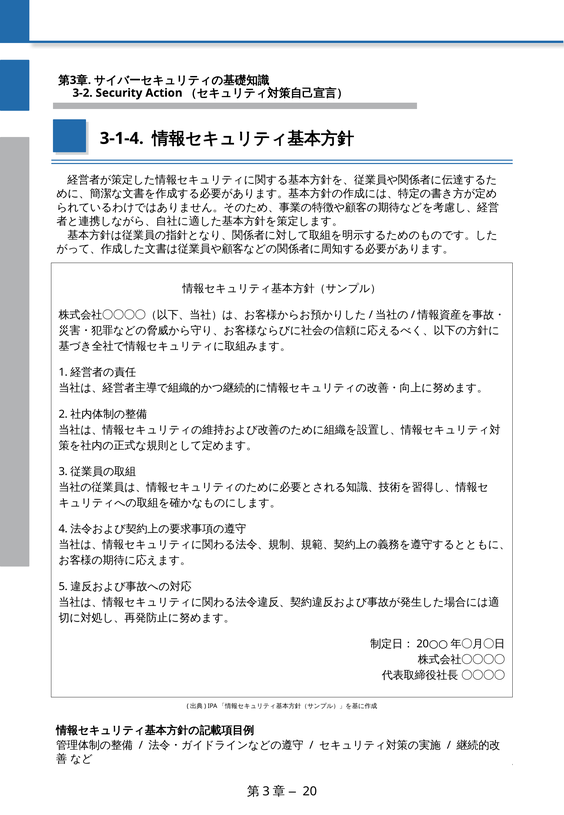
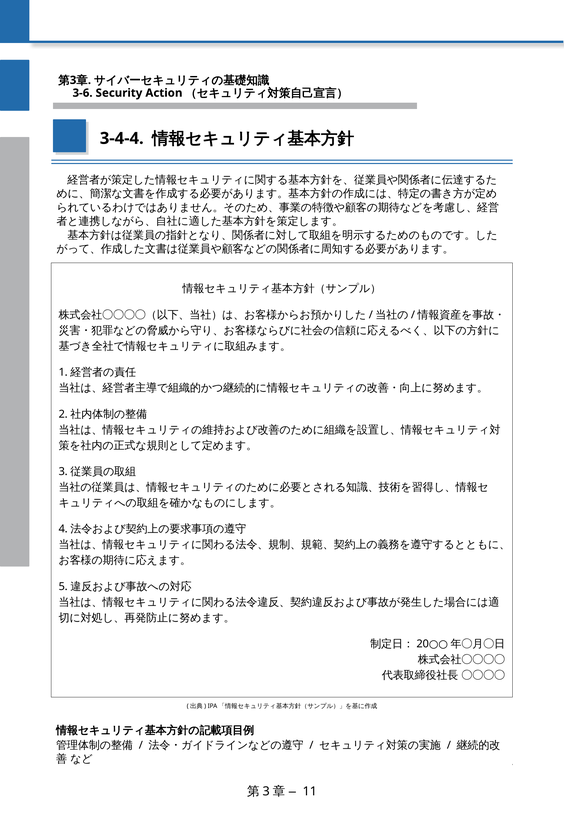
3-2: 3-2 -> 3-6
3-1-4: 3-1-4 -> 3-4-4
20: 20 -> 11
